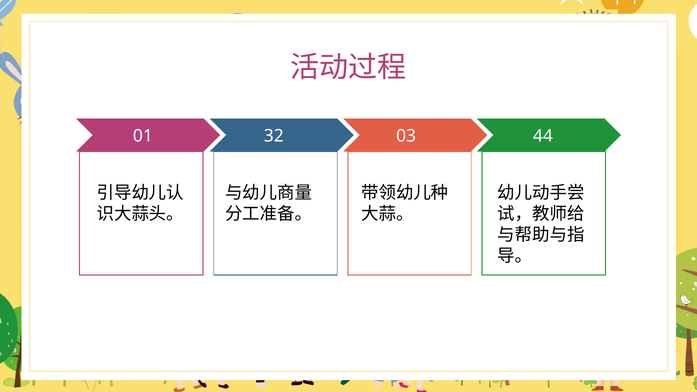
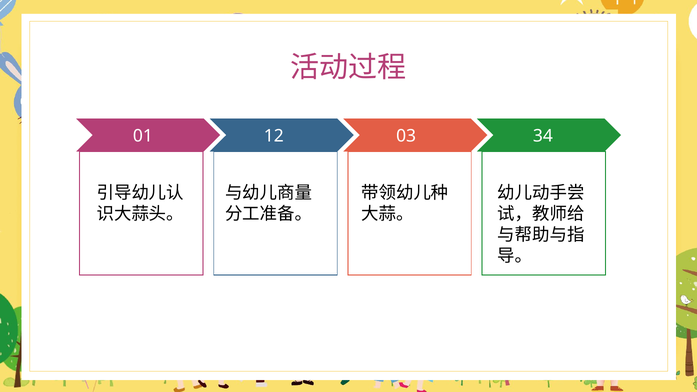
32: 32 -> 12
44: 44 -> 34
